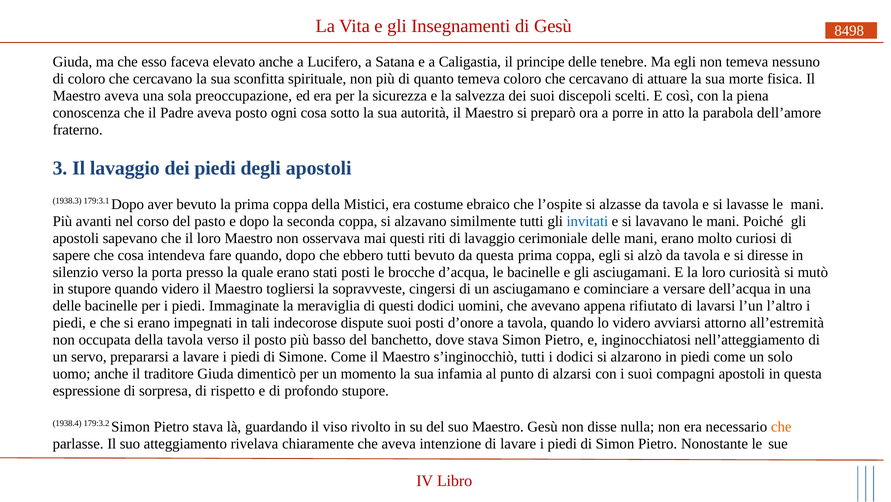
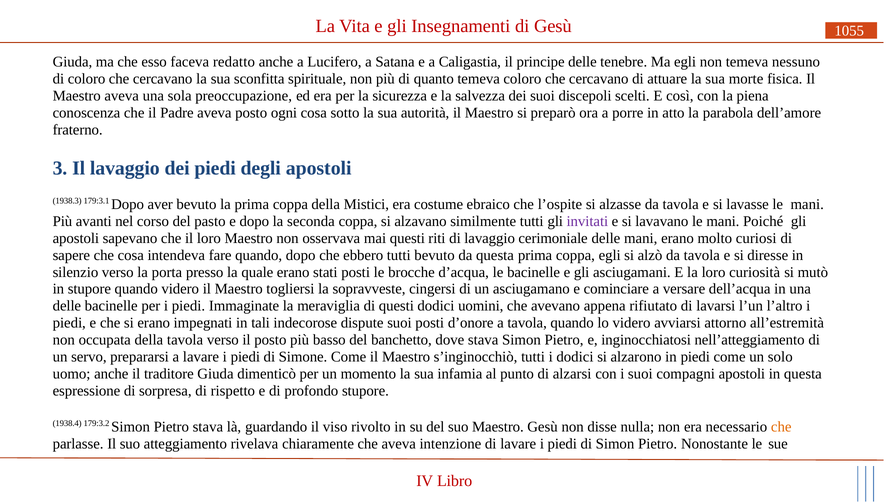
8498: 8498 -> 1055
elevato: elevato -> redatto
invitati colour: blue -> purple
